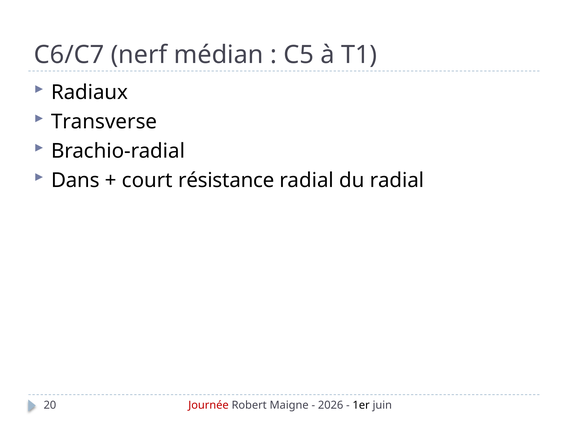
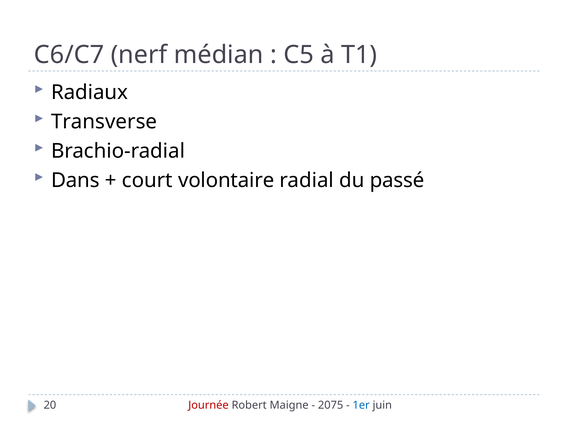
résistance: résistance -> volontaire
du radial: radial -> passé
2026: 2026 -> 2075
1er colour: black -> blue
